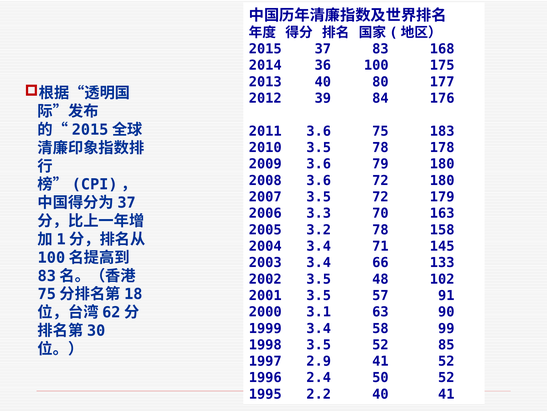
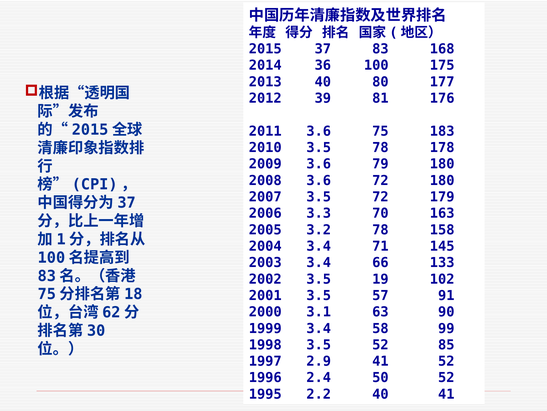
84: 84 -> 81
48: 48 -> 19
